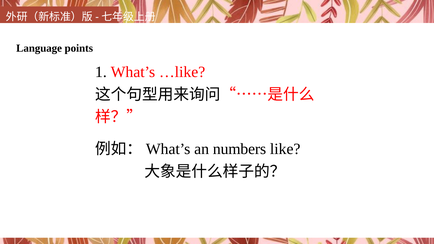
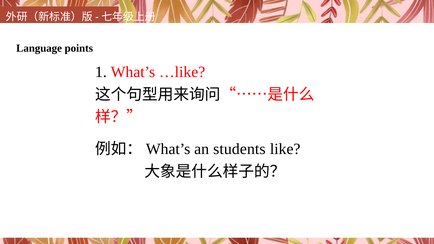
numbers: numbers -> students
